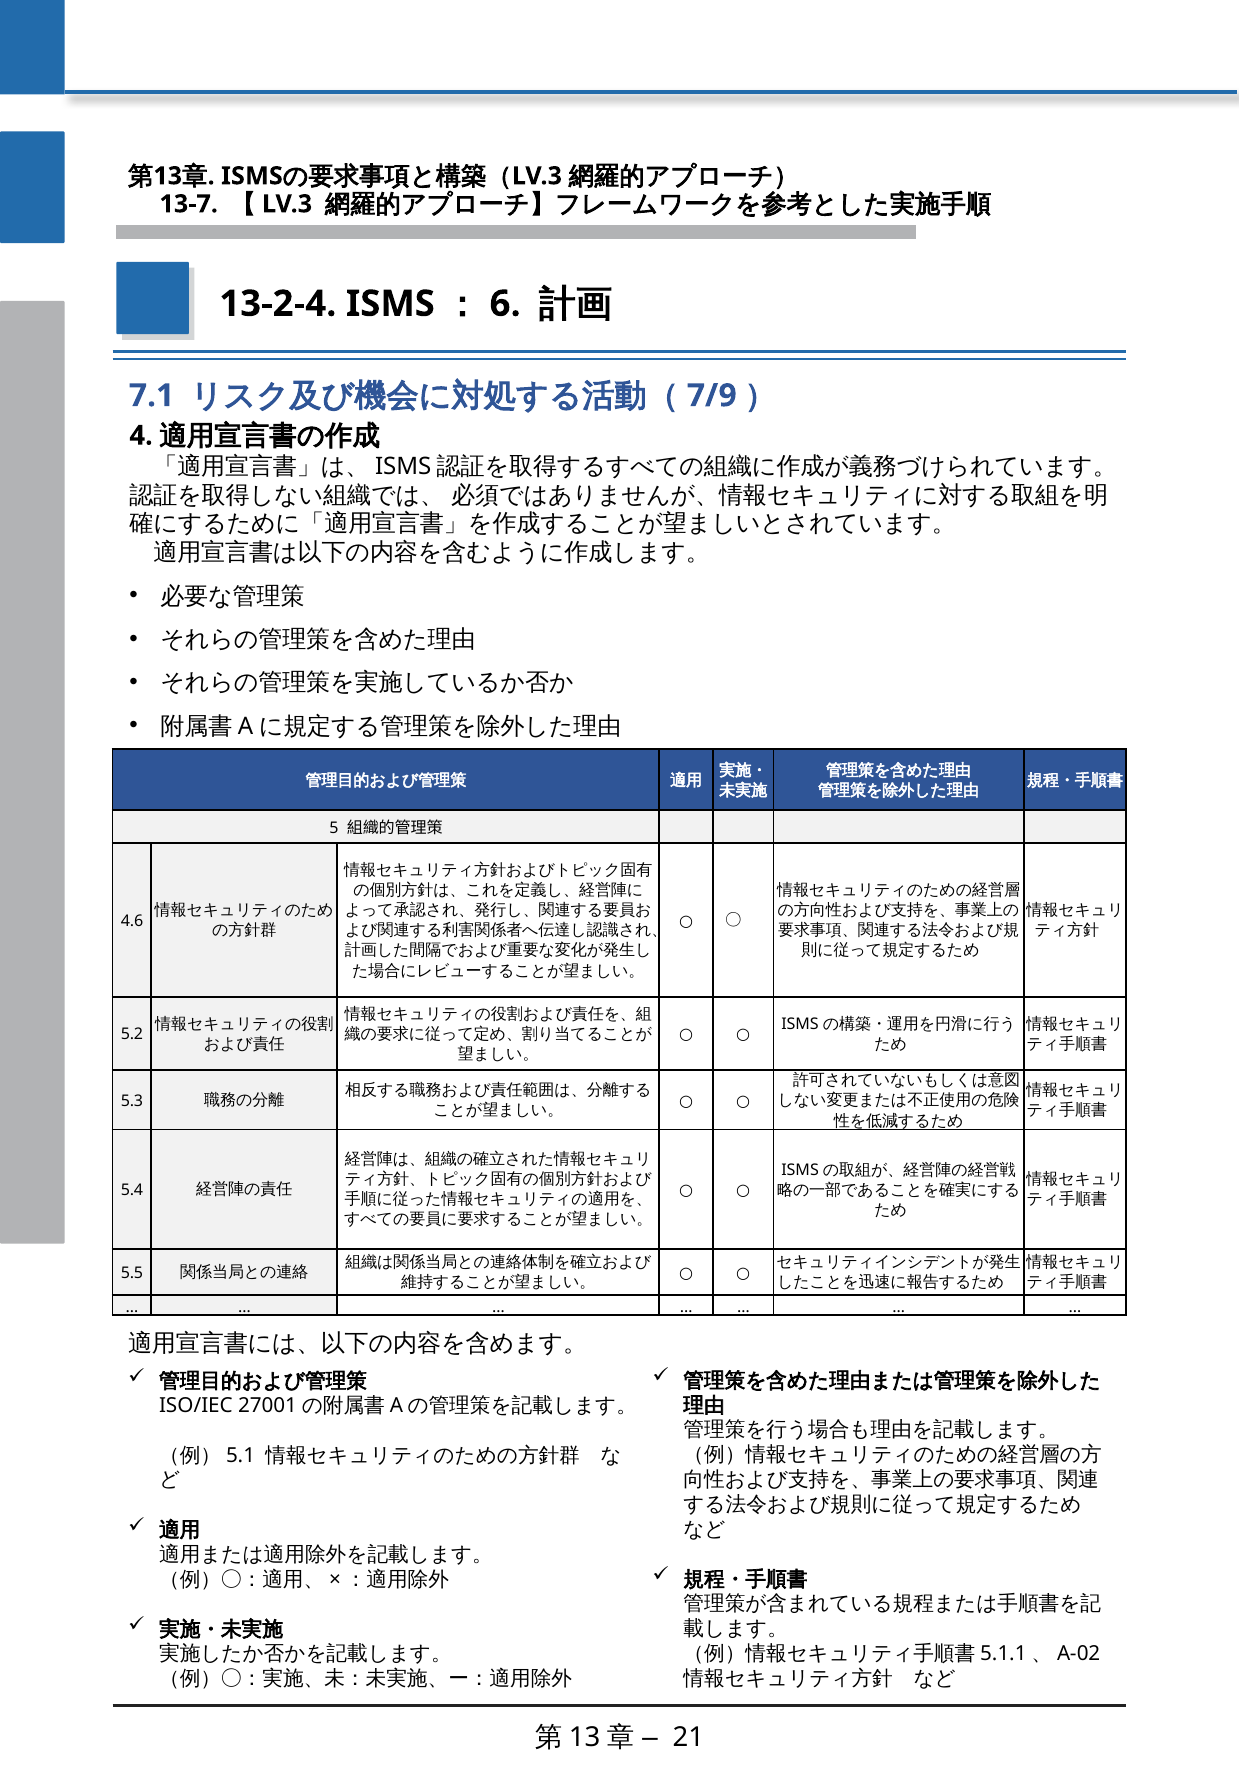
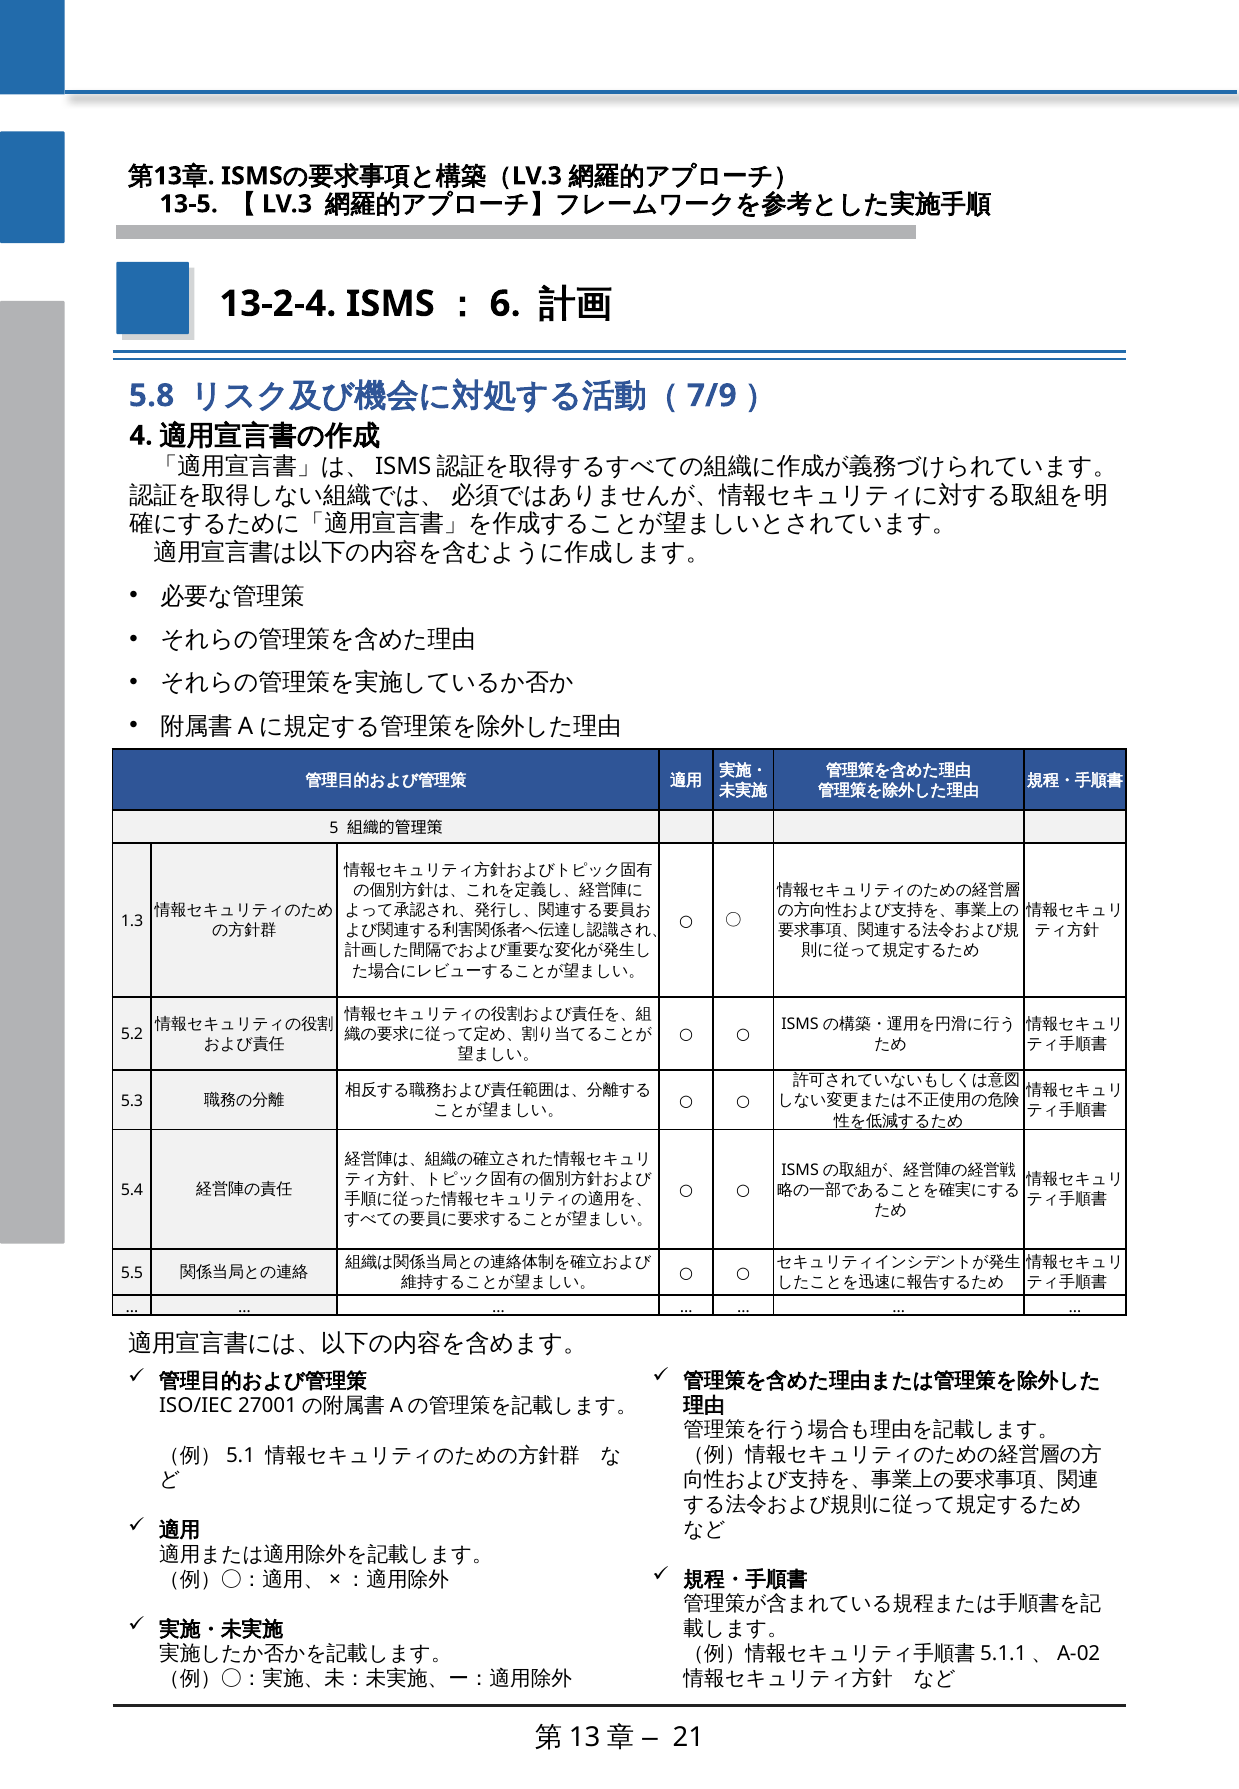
13-7: 13-7 -> 13-5
7.1: 7.1 -> 5.8
4.6: 4.6 -> 1.3
